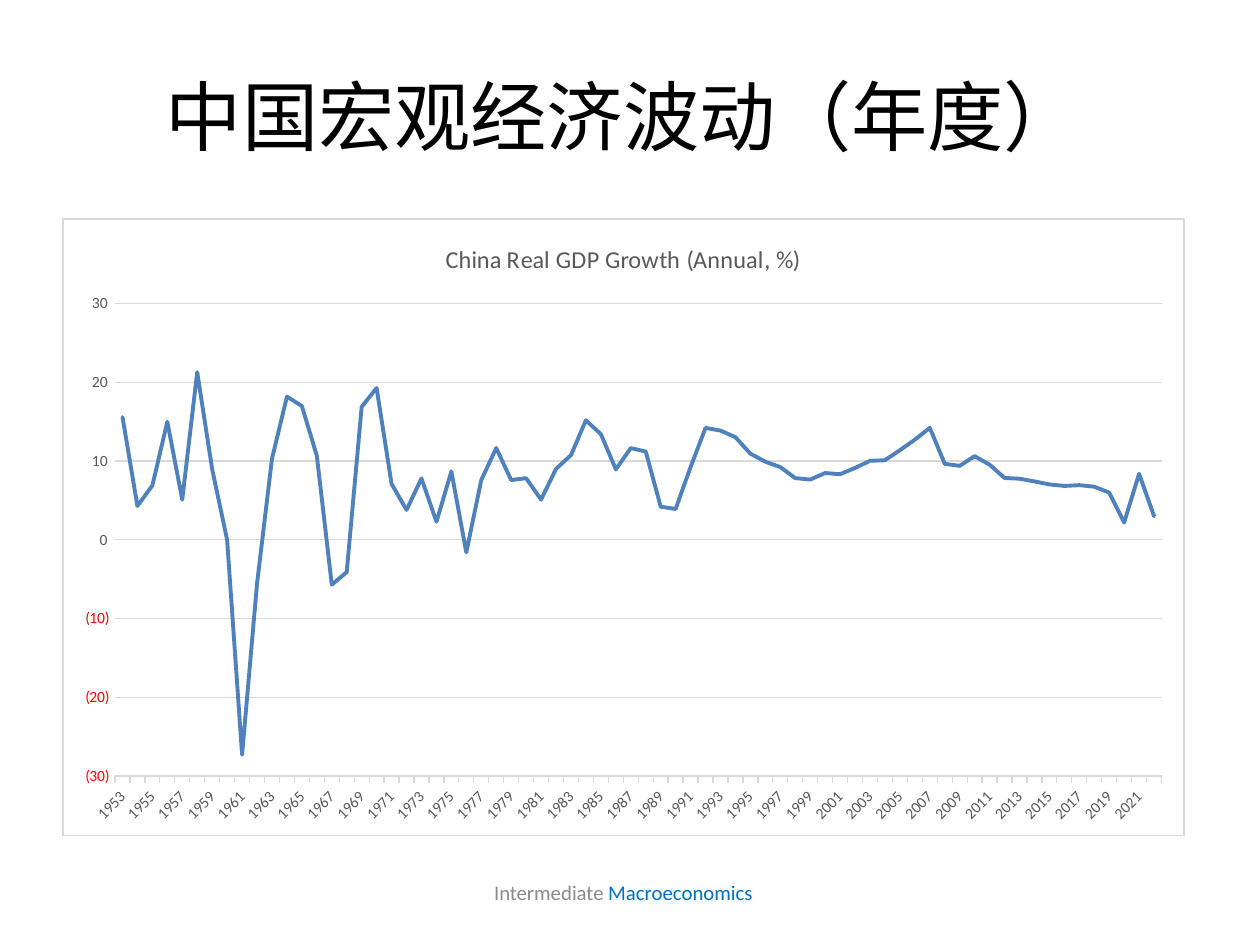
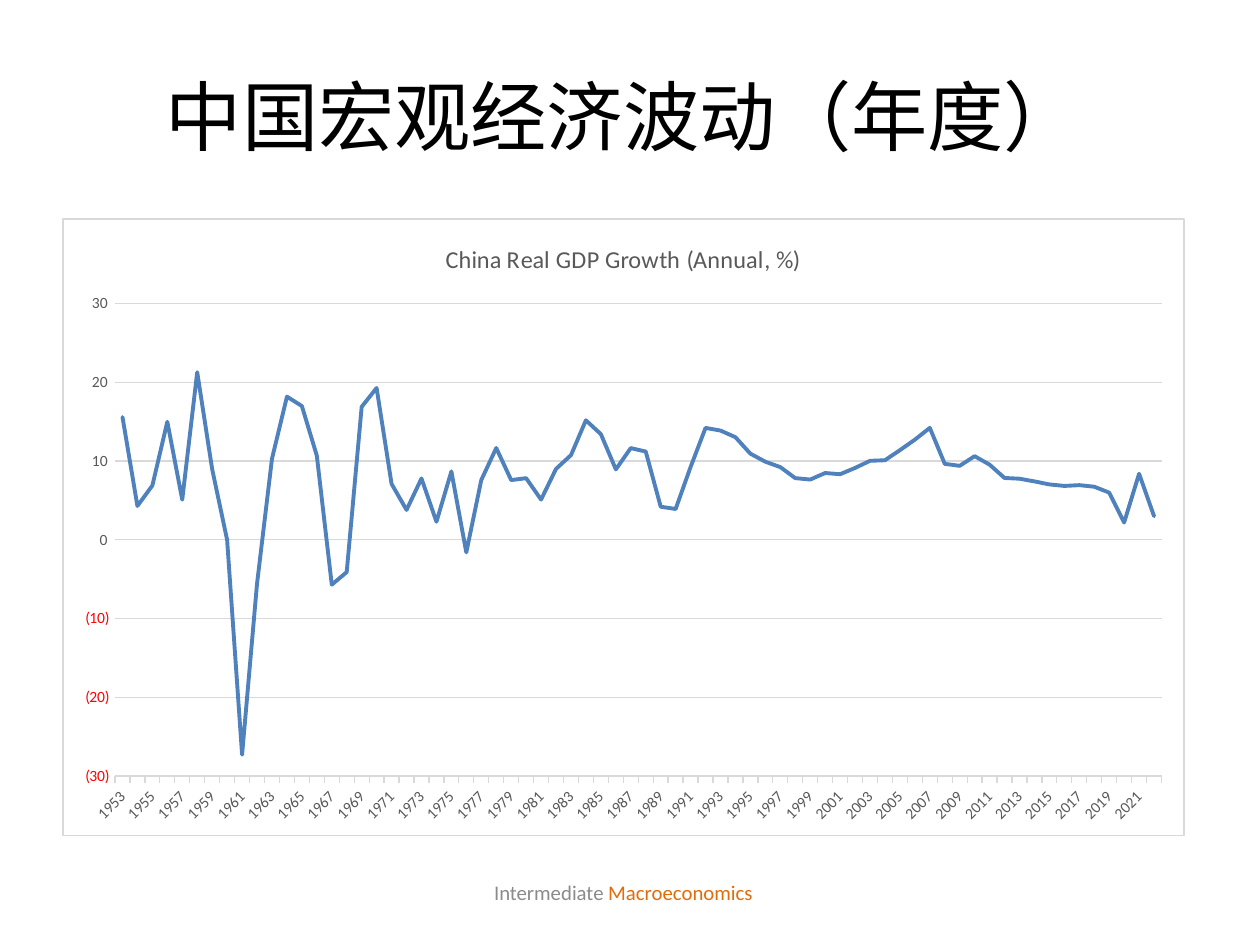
Macroeconomics colour: blue -> orange
